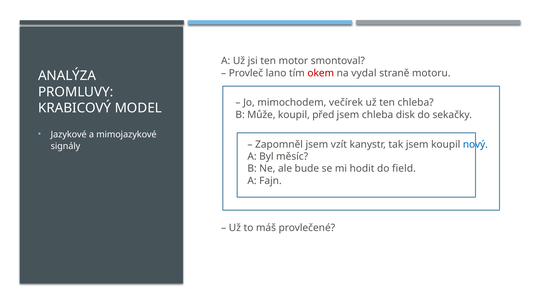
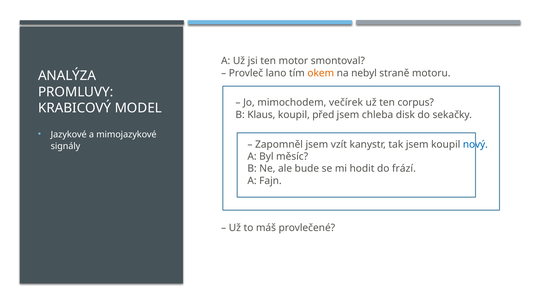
okem colour: red -> orange
vydal: vydal -> nebyl
ten chleba: chleba -> corpus
Může: Může -> Klaus
field: field -> frází
